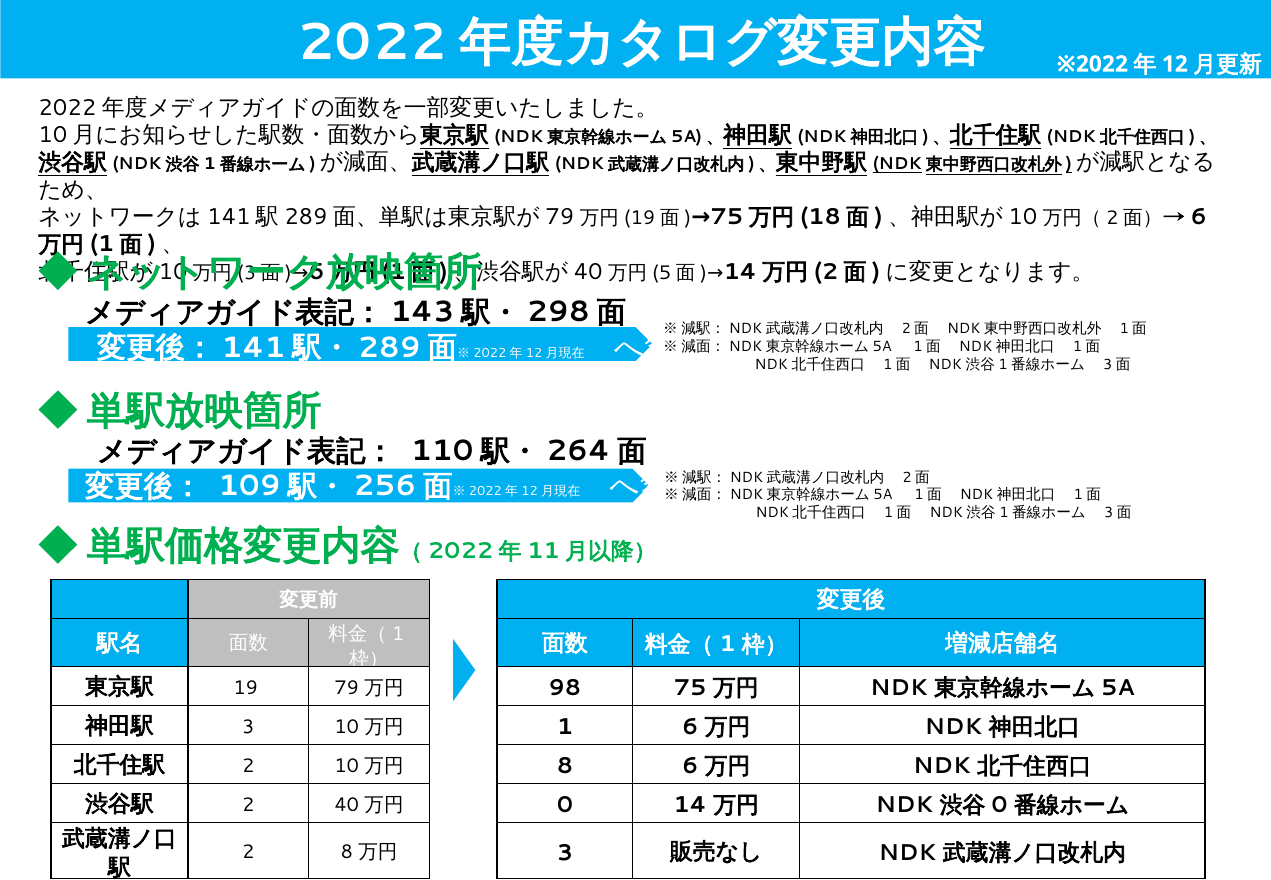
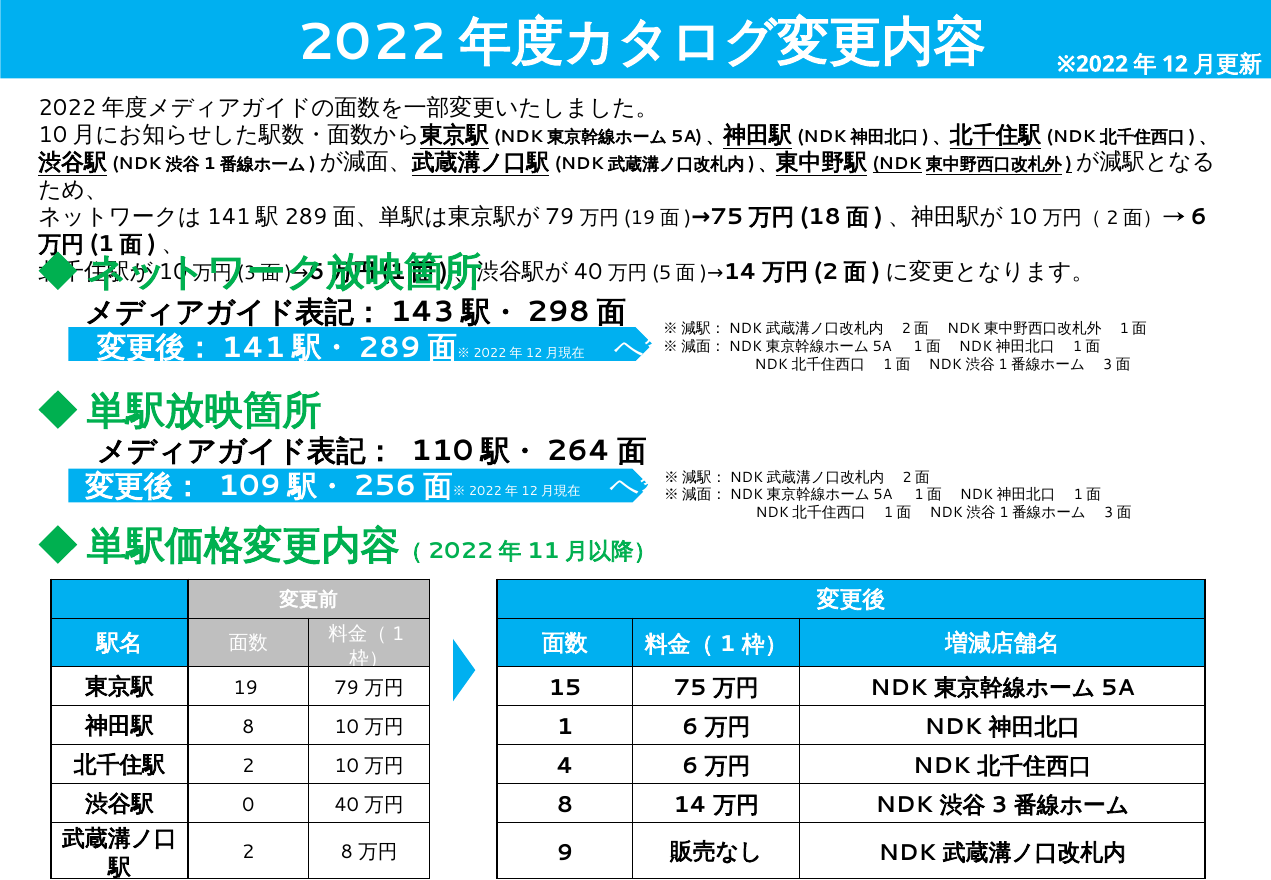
98: 98 -> 15
3 at (248, 727): 3 -> 8
8 at (565, 766): 8 -> 4
2 at (248, 805): 2 -> 0
0 at (565, 805): 0 -> 8
0 at (999, 805): 0 -> 3
3 at (565, 853): 3 -> 9
